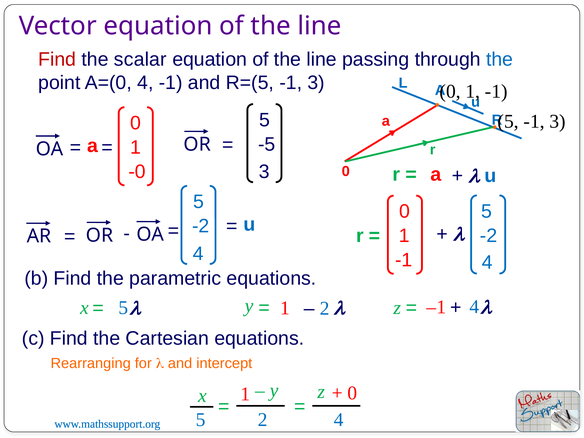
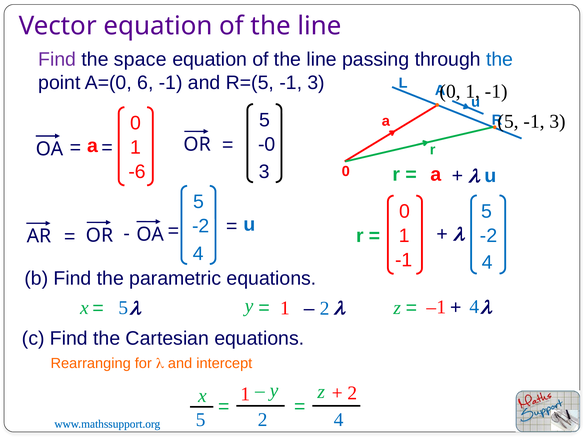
Find at (57, 59) colour: red -> purple
scalar: scalar -> space
A=(0 4: 4 -> 6
-5: -5 -> -0
-0: -0 -> -6
0 at (353, 393): 0 -> 2
